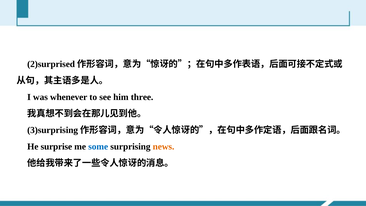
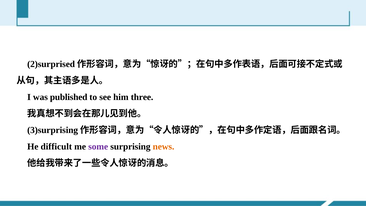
whenever: whenever -> published
surprise: surprise -> difficult
some colour: blue -> purple
